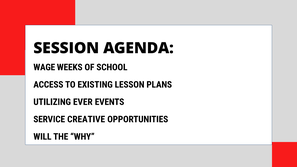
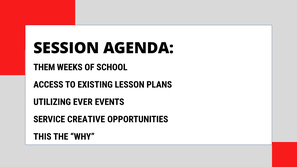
WAGE: WAGE -> THEM
WILL: WILL -> THIS
